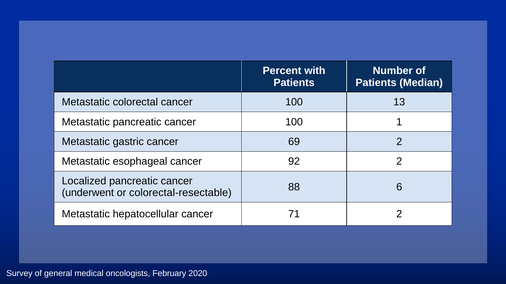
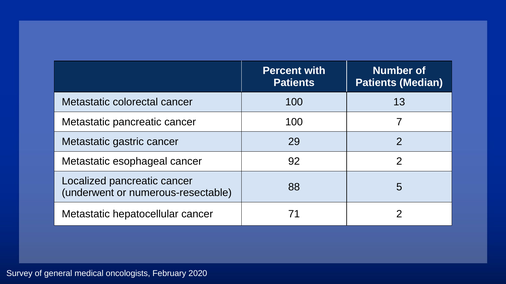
1: 1 -> 7
69: 69 -> 29
6: 6 -> 5
colorectal-resectable: colorectal-resectable -> numerous-resectable
